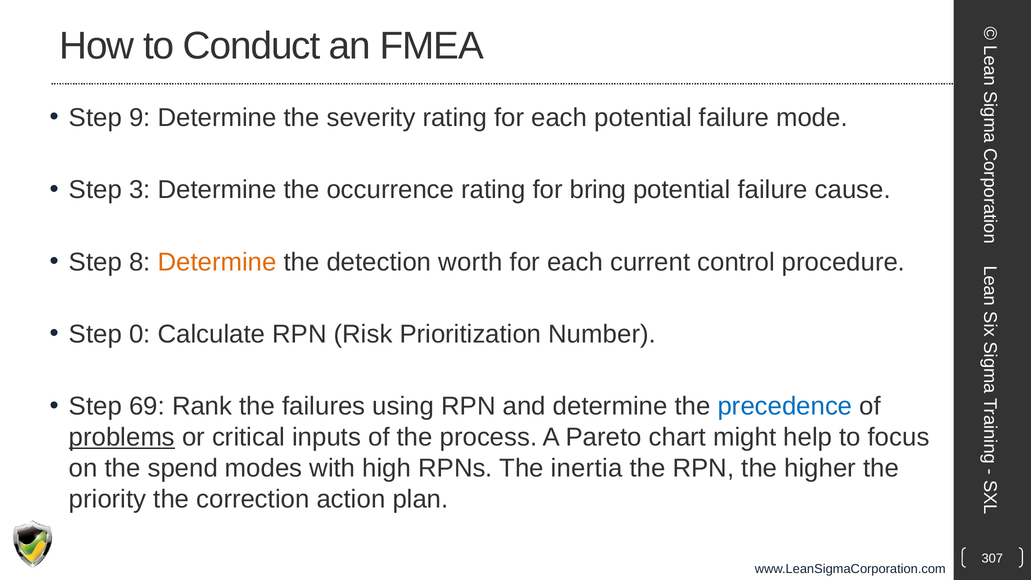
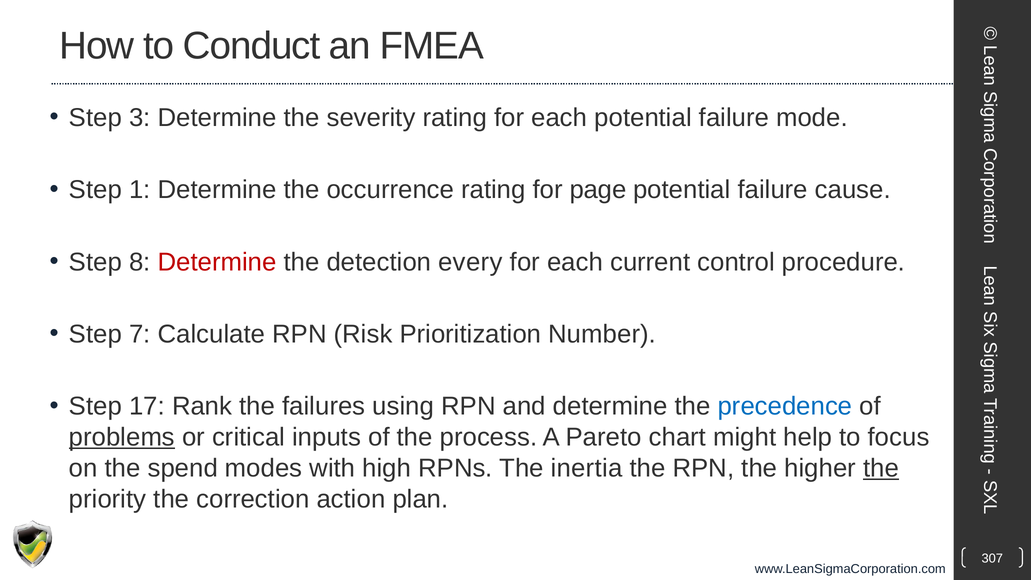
9: 9 -> 3
3: 3 -> 1
bring: bring -> page
Determine at (217, 262) colour: orange -> red
worth: worth -> every
0: 0 -> 7
69: 69 -> 17
the at (881, 468) underline: none -> present
